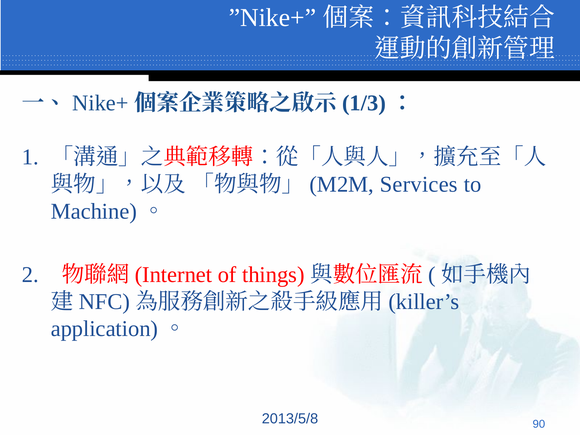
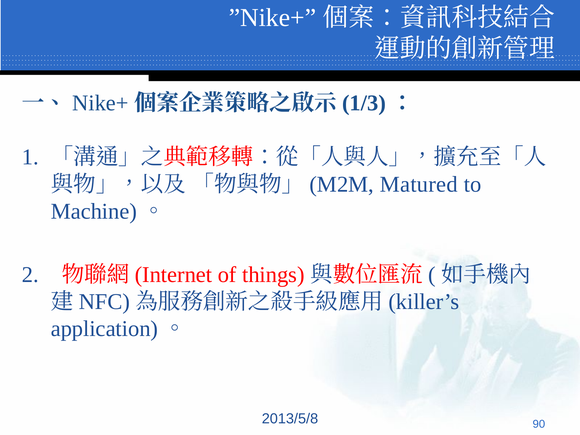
Services: Services -> Matured
